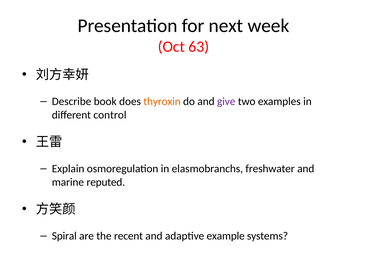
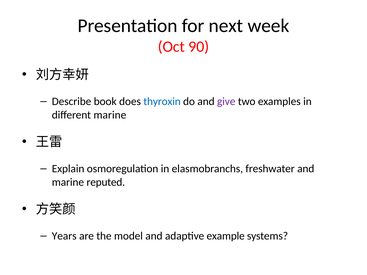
63: 63 -> 90
thyroxin colour: orange -> blue
different control: control -> marine
Spiral: Spiral -> Years
recent: recent -> model
